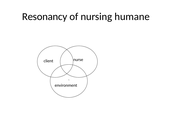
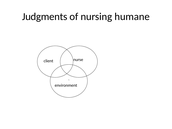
Resonancy: Resonancy -> Judgments
